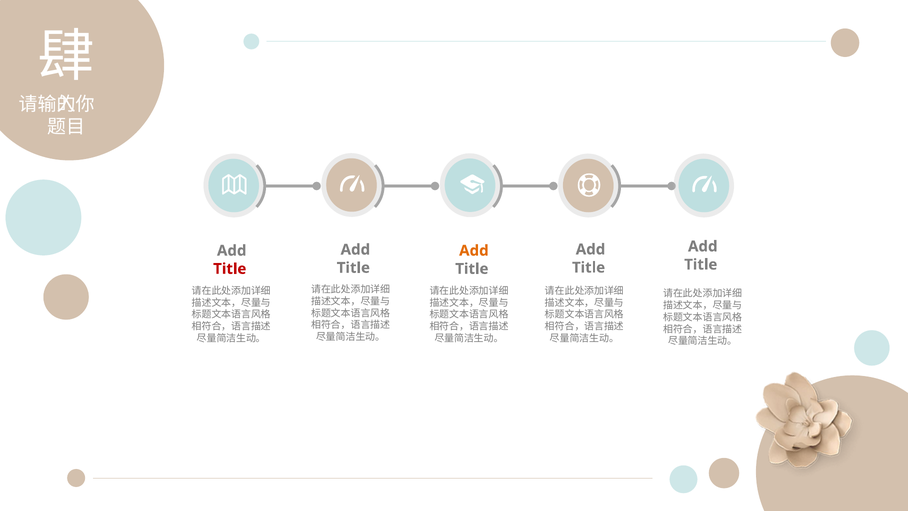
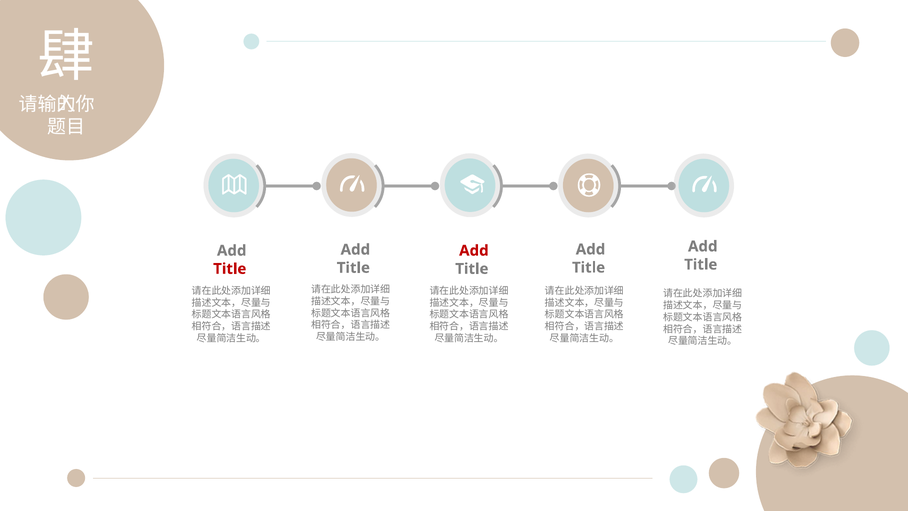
Add at (474, 251) colour: orange -> red
